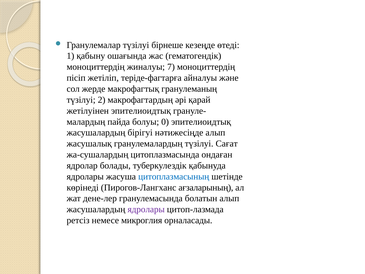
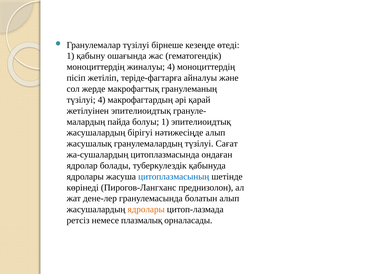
жиналуы 7: 7 -> 4
түзілуі 2: 2 -> 4
болуы 0: 0 -> 1
ағзаларының: ағзаларының -> преднизолон
ядролары at (146, 209) colour: purple -> orange
микроглия: микроглия -> плазмалық
